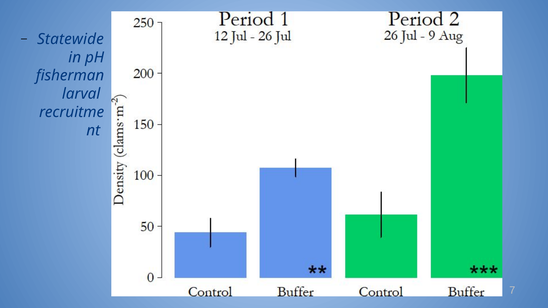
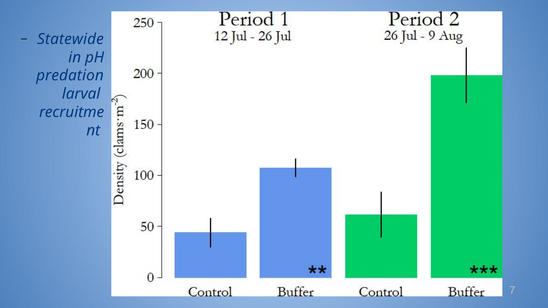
fisherman: fisherman -> predation
